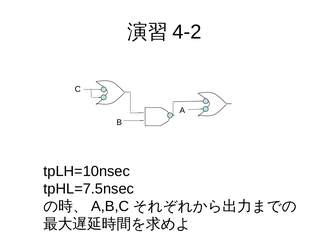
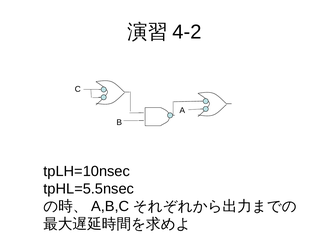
tpHL=7.5nsec: tpHL=7.5nsec -> tpHL=5.5nsec
